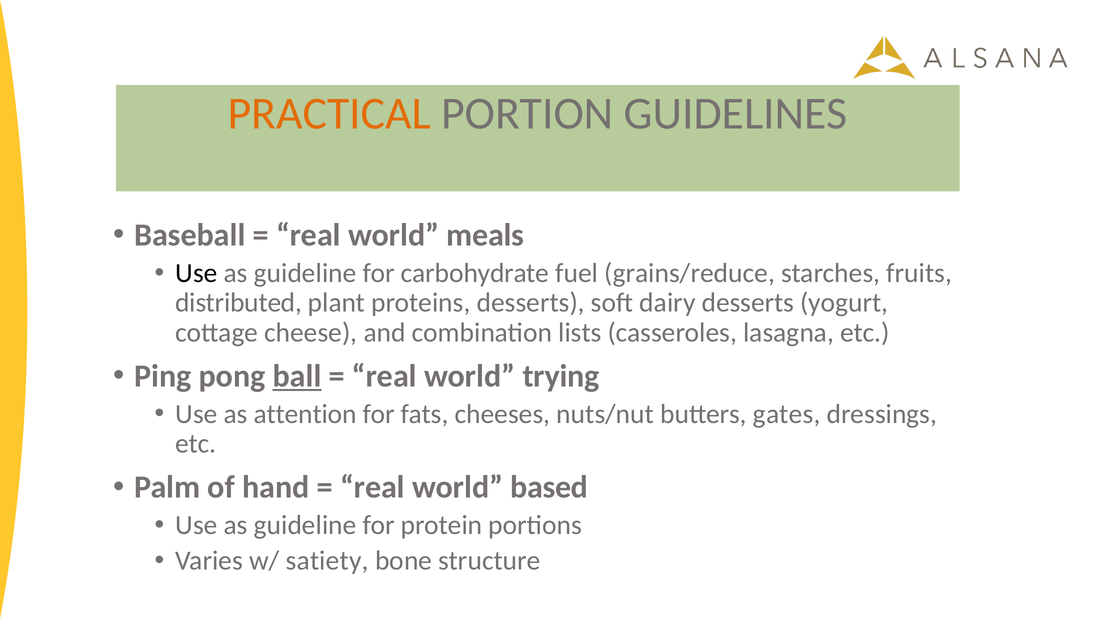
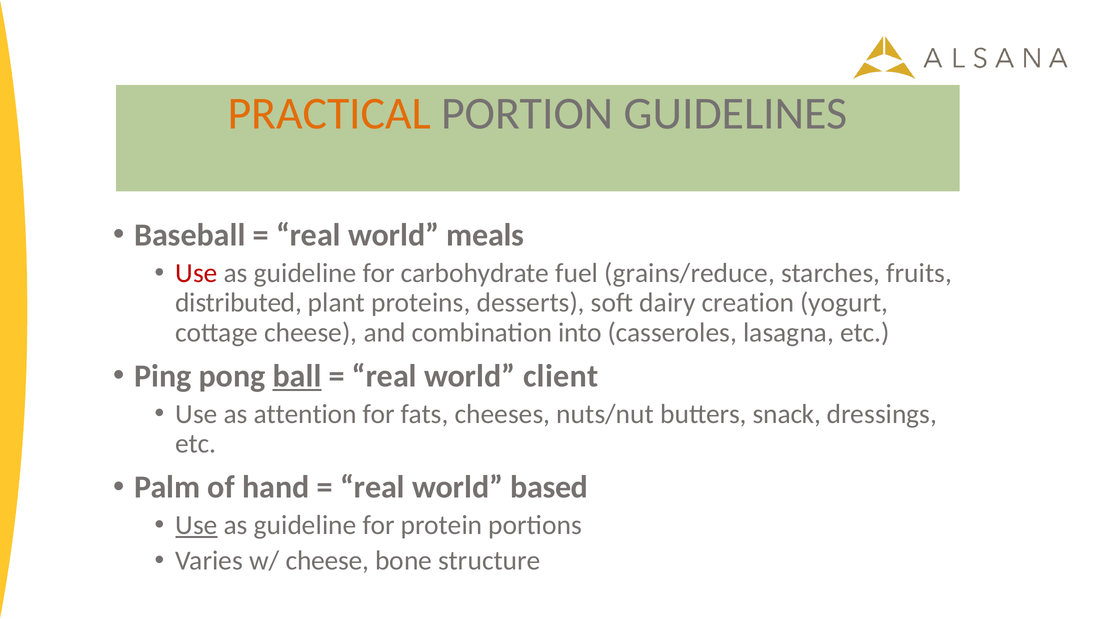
Use at (196, 273) colour: black -> red
dairy desserts: desserts -> creation
lists: lists -> into
trying: trying -> client
gates: gates -> snack
Use at (196, 525) underline: none -> present
w/ satiety: satiety -> cheese
